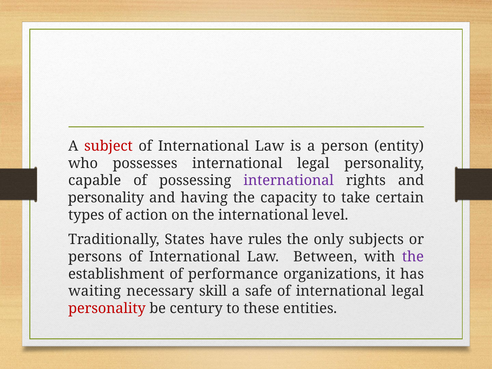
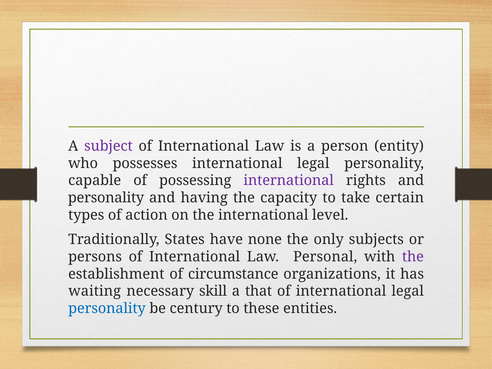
subject colour: red -> purple
rules: rules -> none
Between: Between -> Personal
performance: performance -> circumstance
safe: safe -> that
personality at (107, 308) colour: red -> blue
